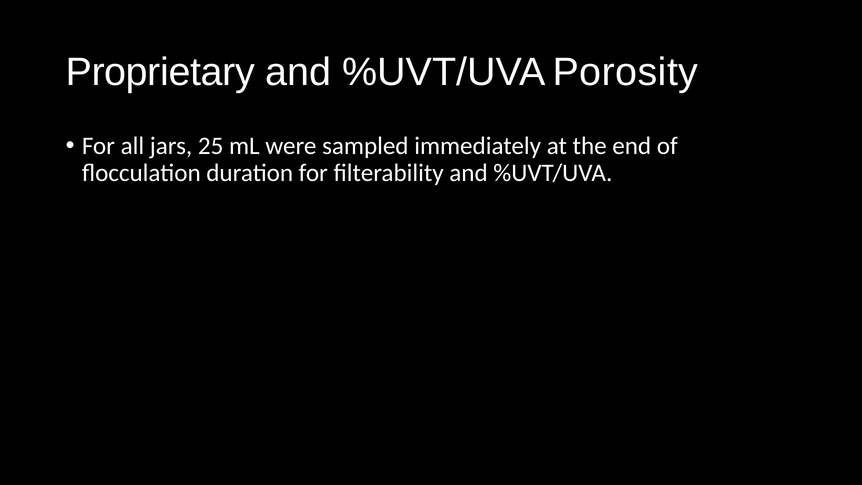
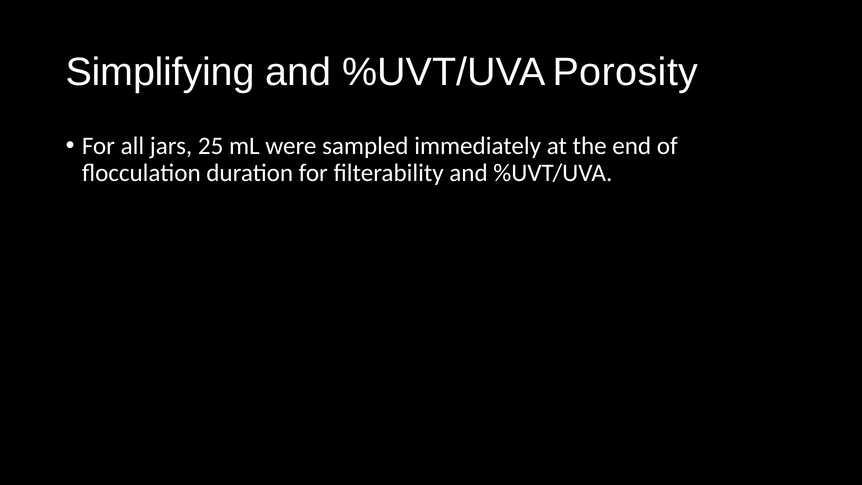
Proprietary: Proprietary -> Simplifying
